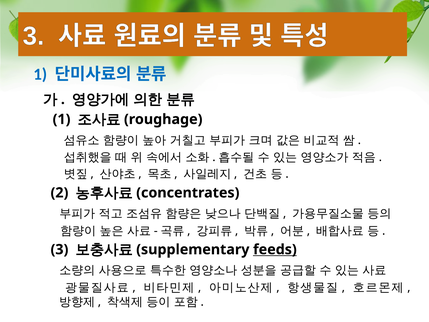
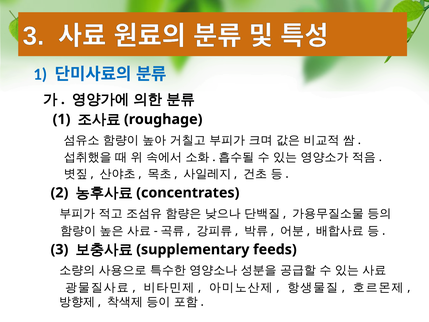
feeds underline: present -> none
